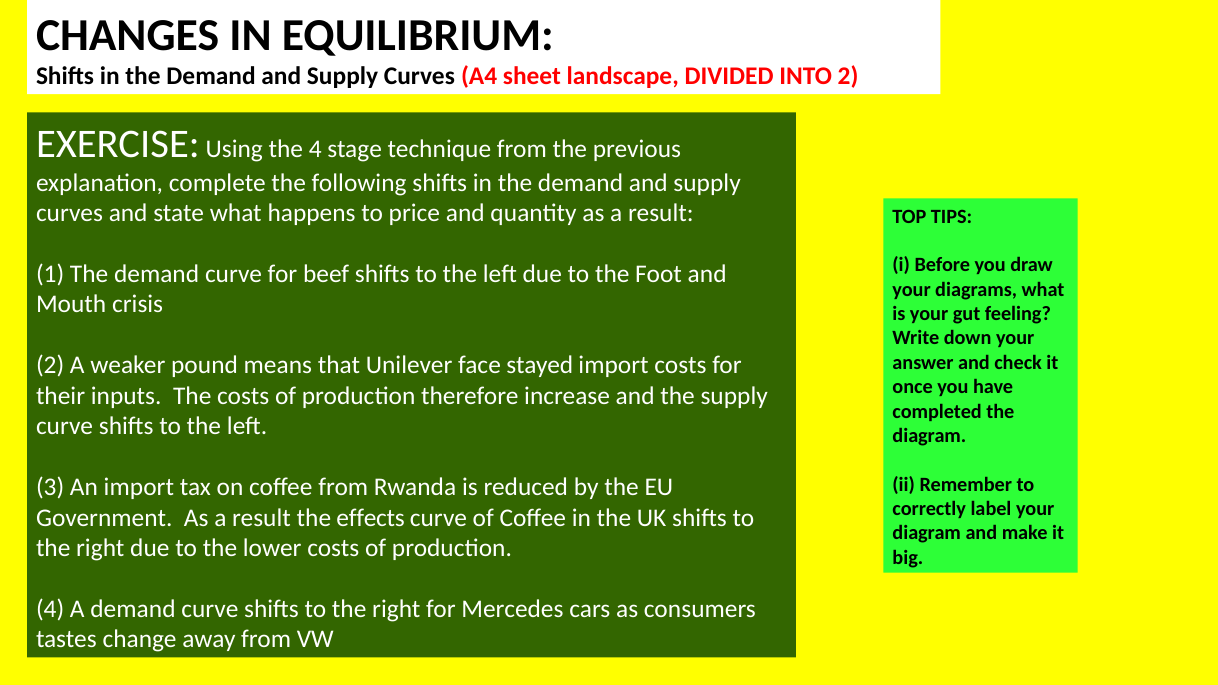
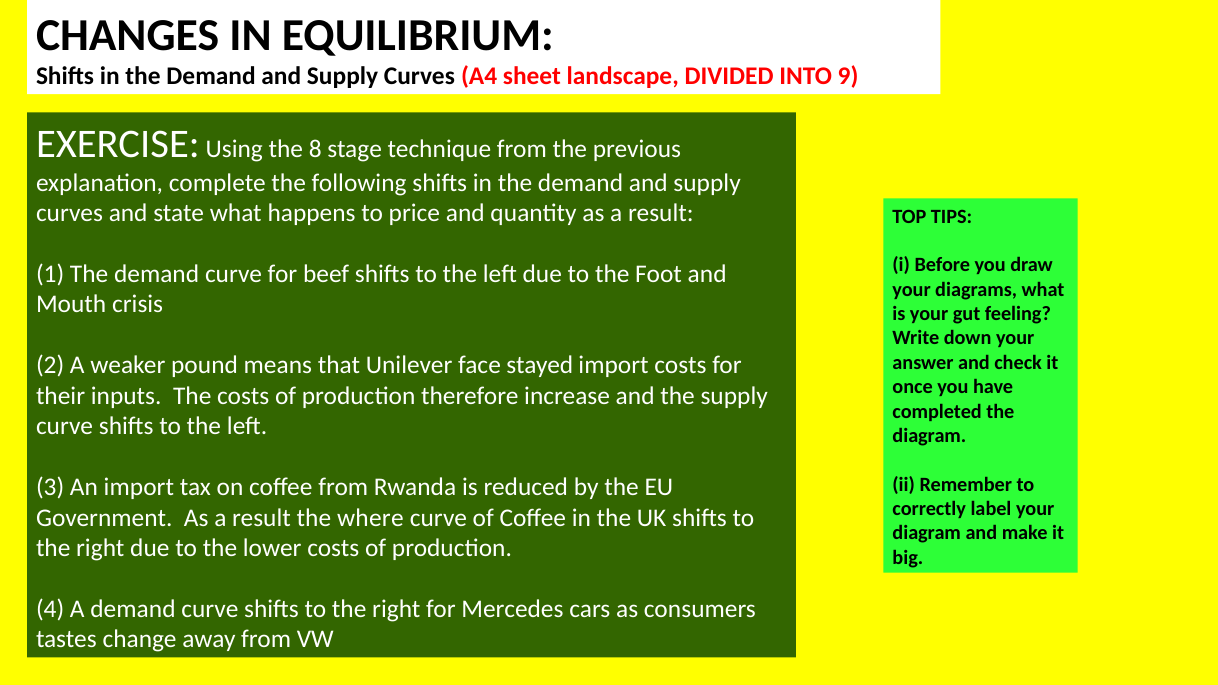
INTO 2: 2 -> 9
the 4: 4 -> 8
effects: effects -> where
